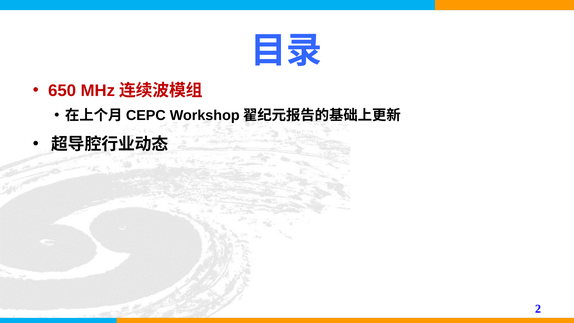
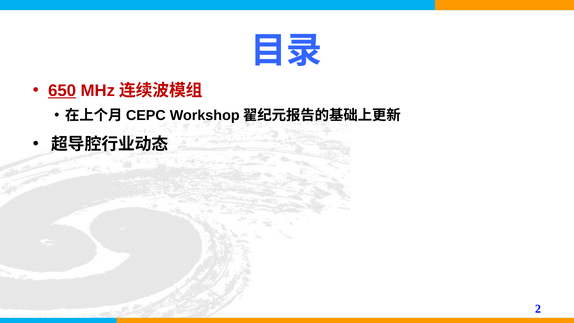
650 underline: none -> present
